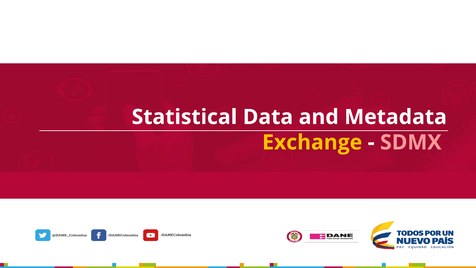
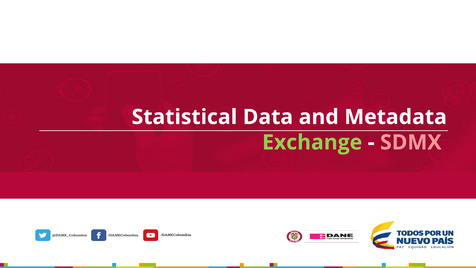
Exchange colour: yellow -> light green
